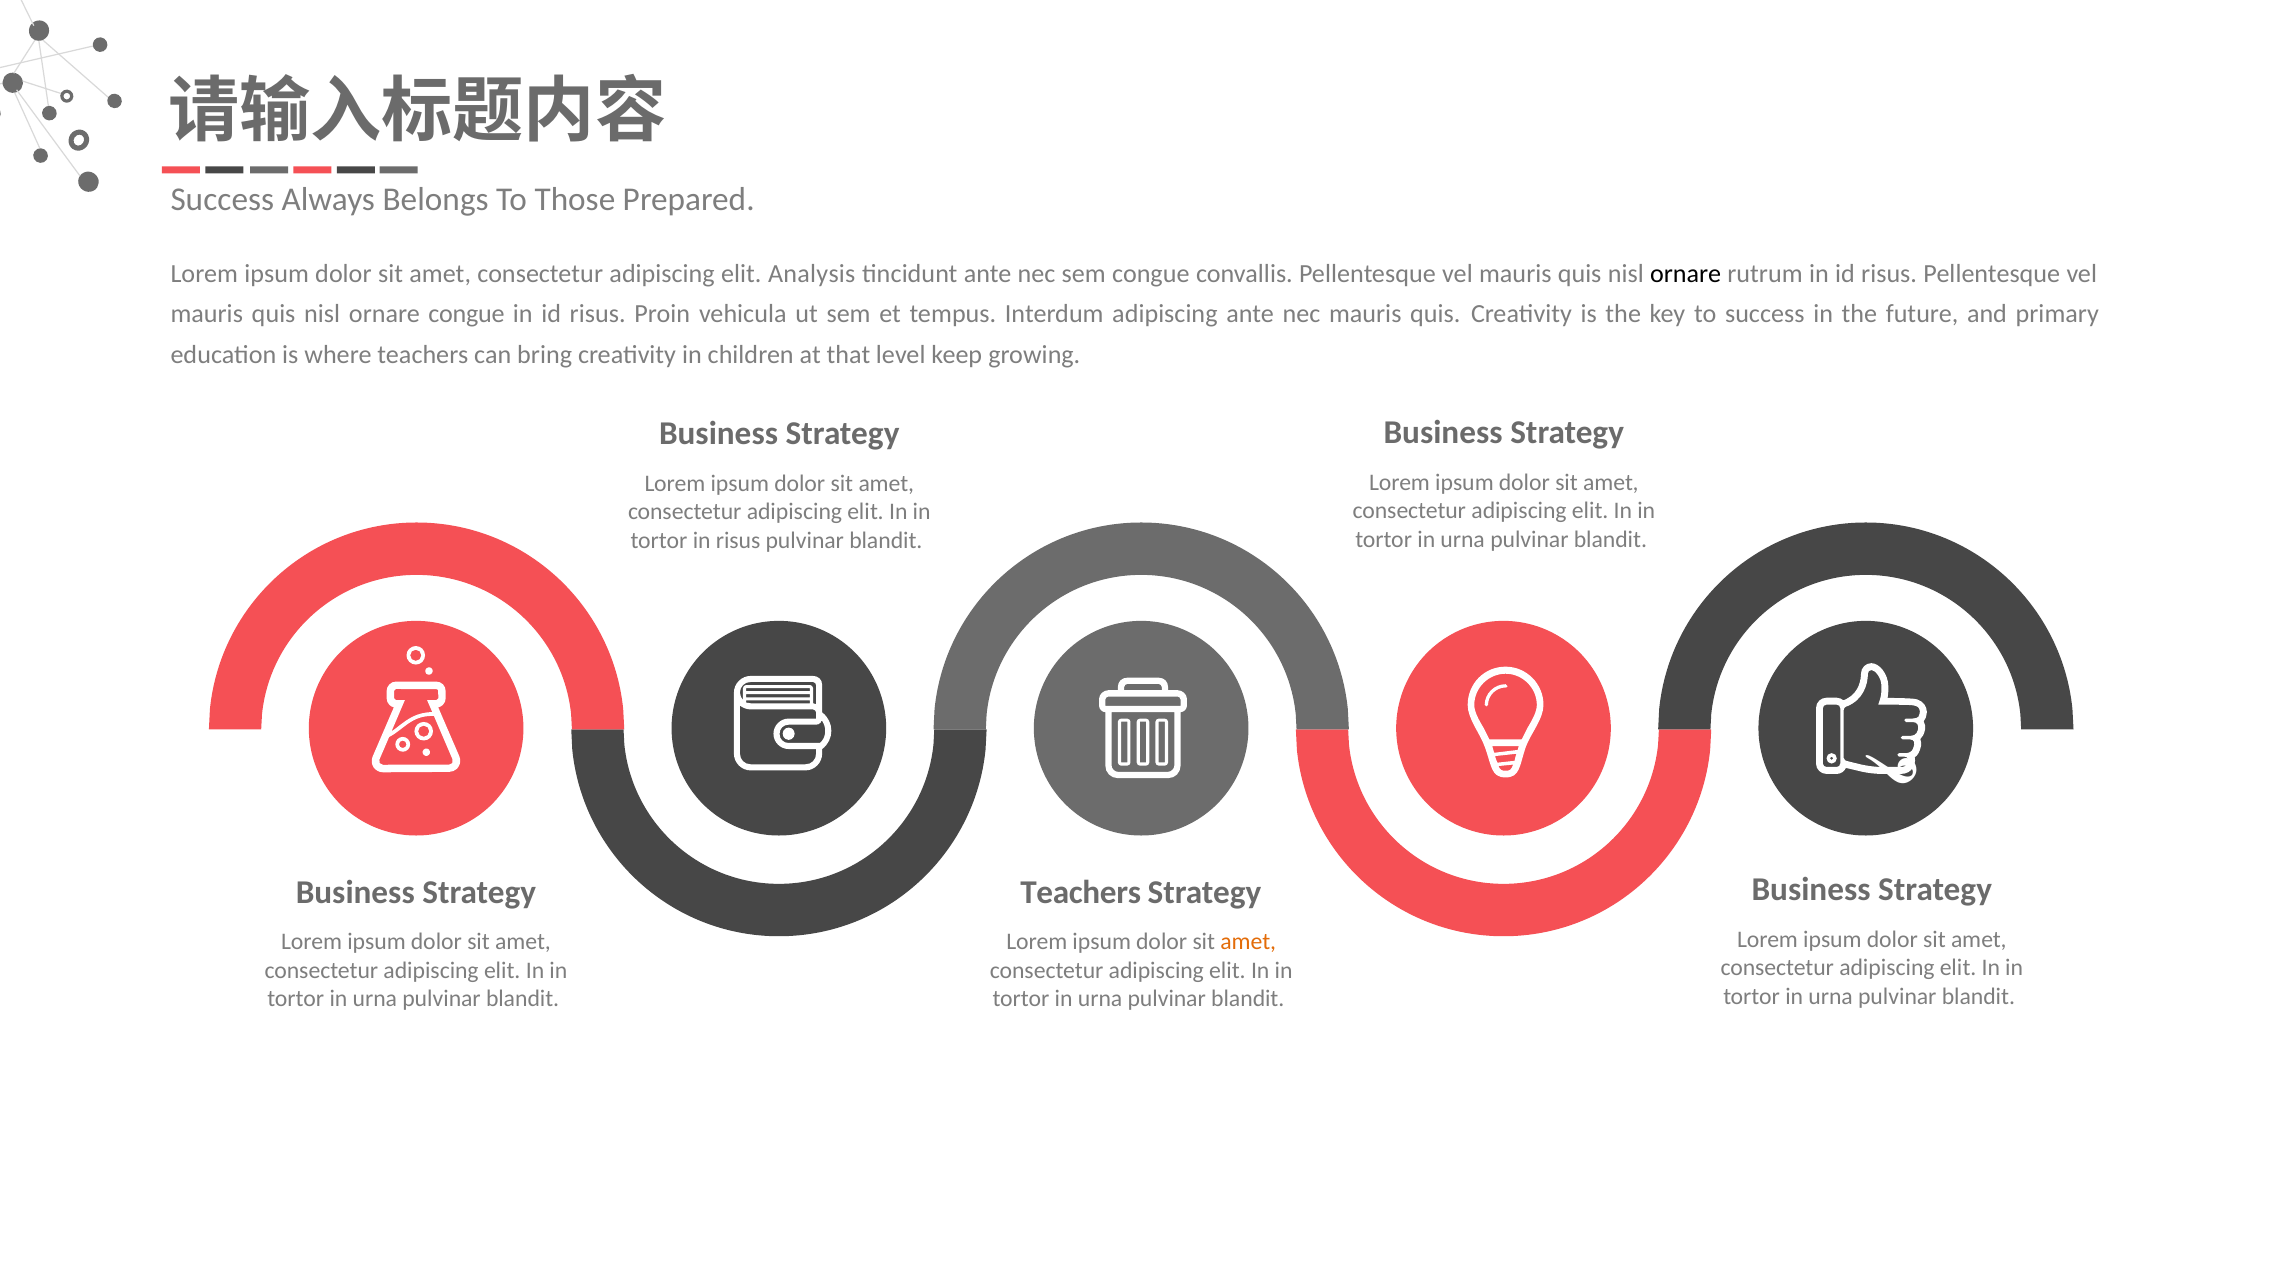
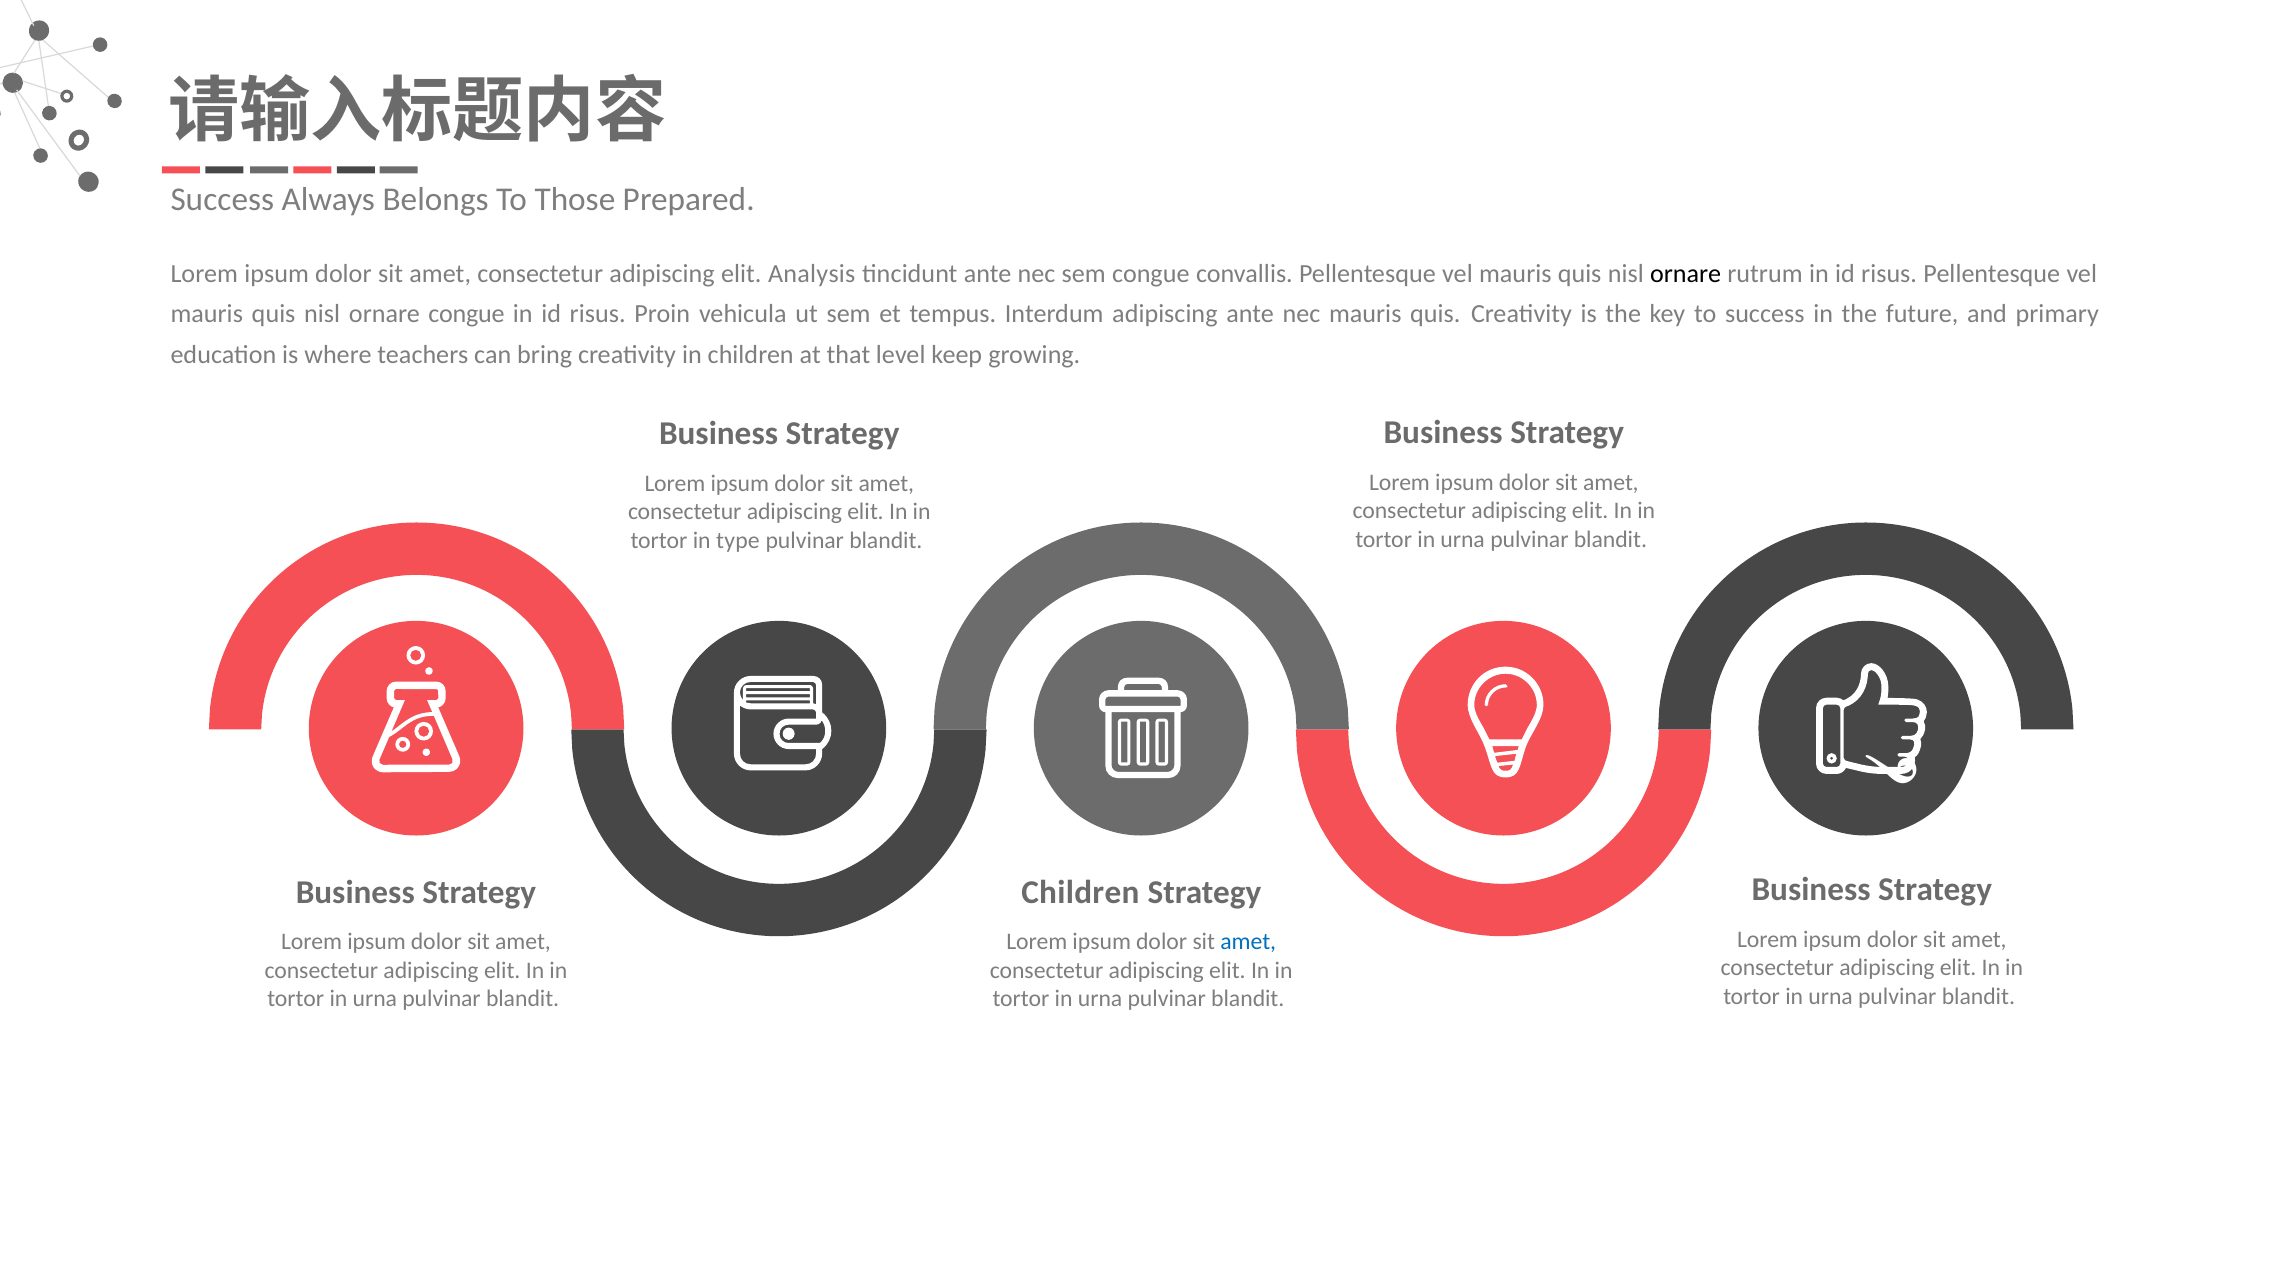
in risus: risus -> type
Teachers at (1081, 892): Teachers -> Children
amet at (1248, 942) colour: orange -> blue
